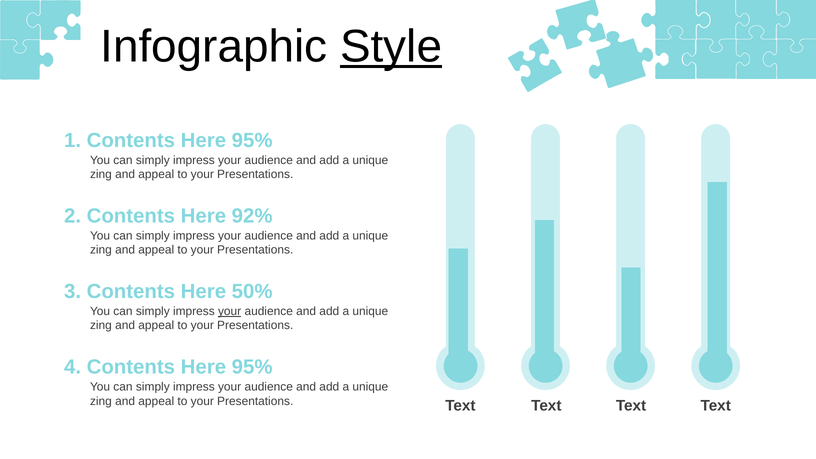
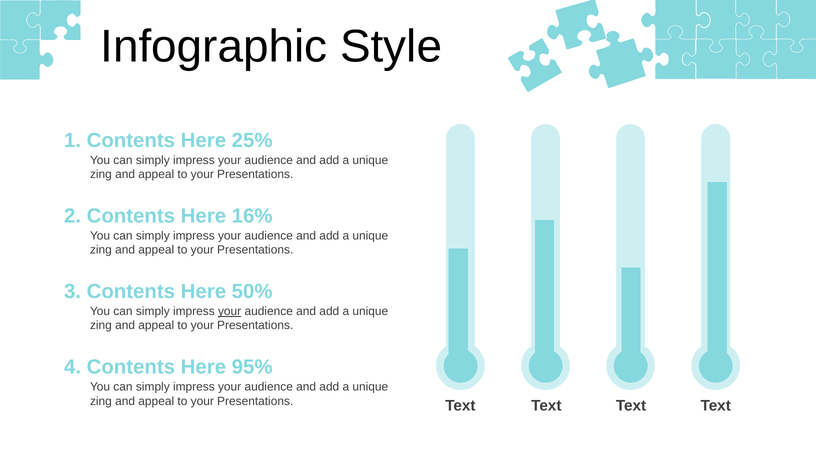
Style underline: present -> none
1 Contents Here 95%: 95% -> 25%
92%: 92% -> 16%
